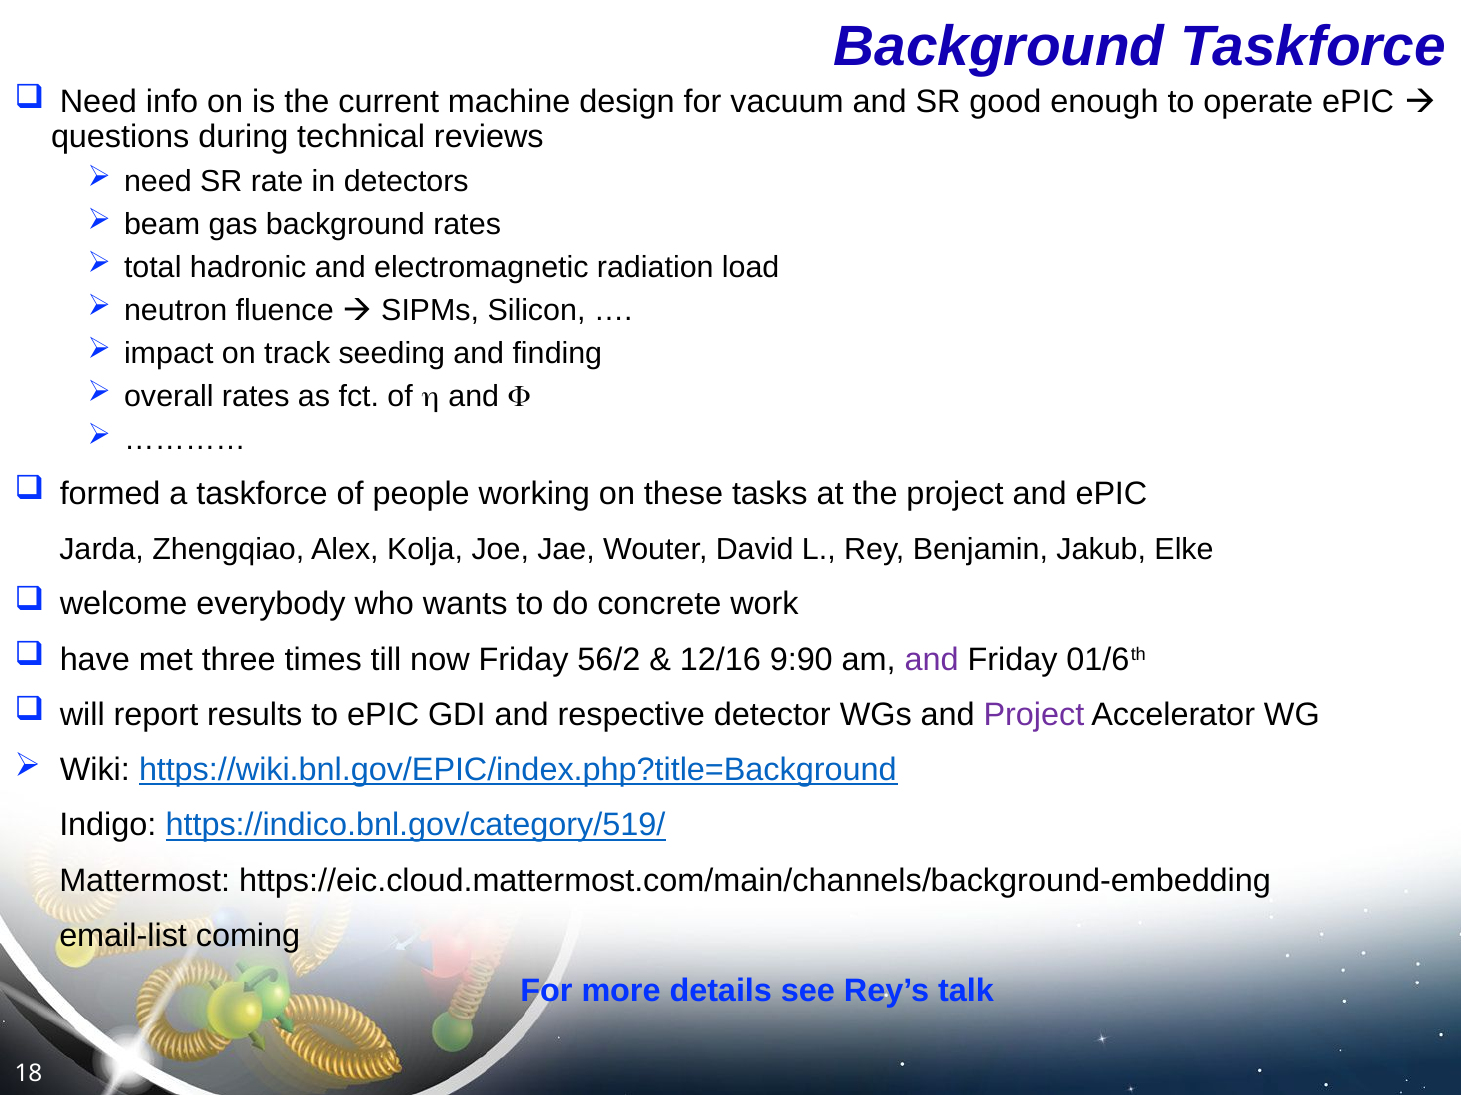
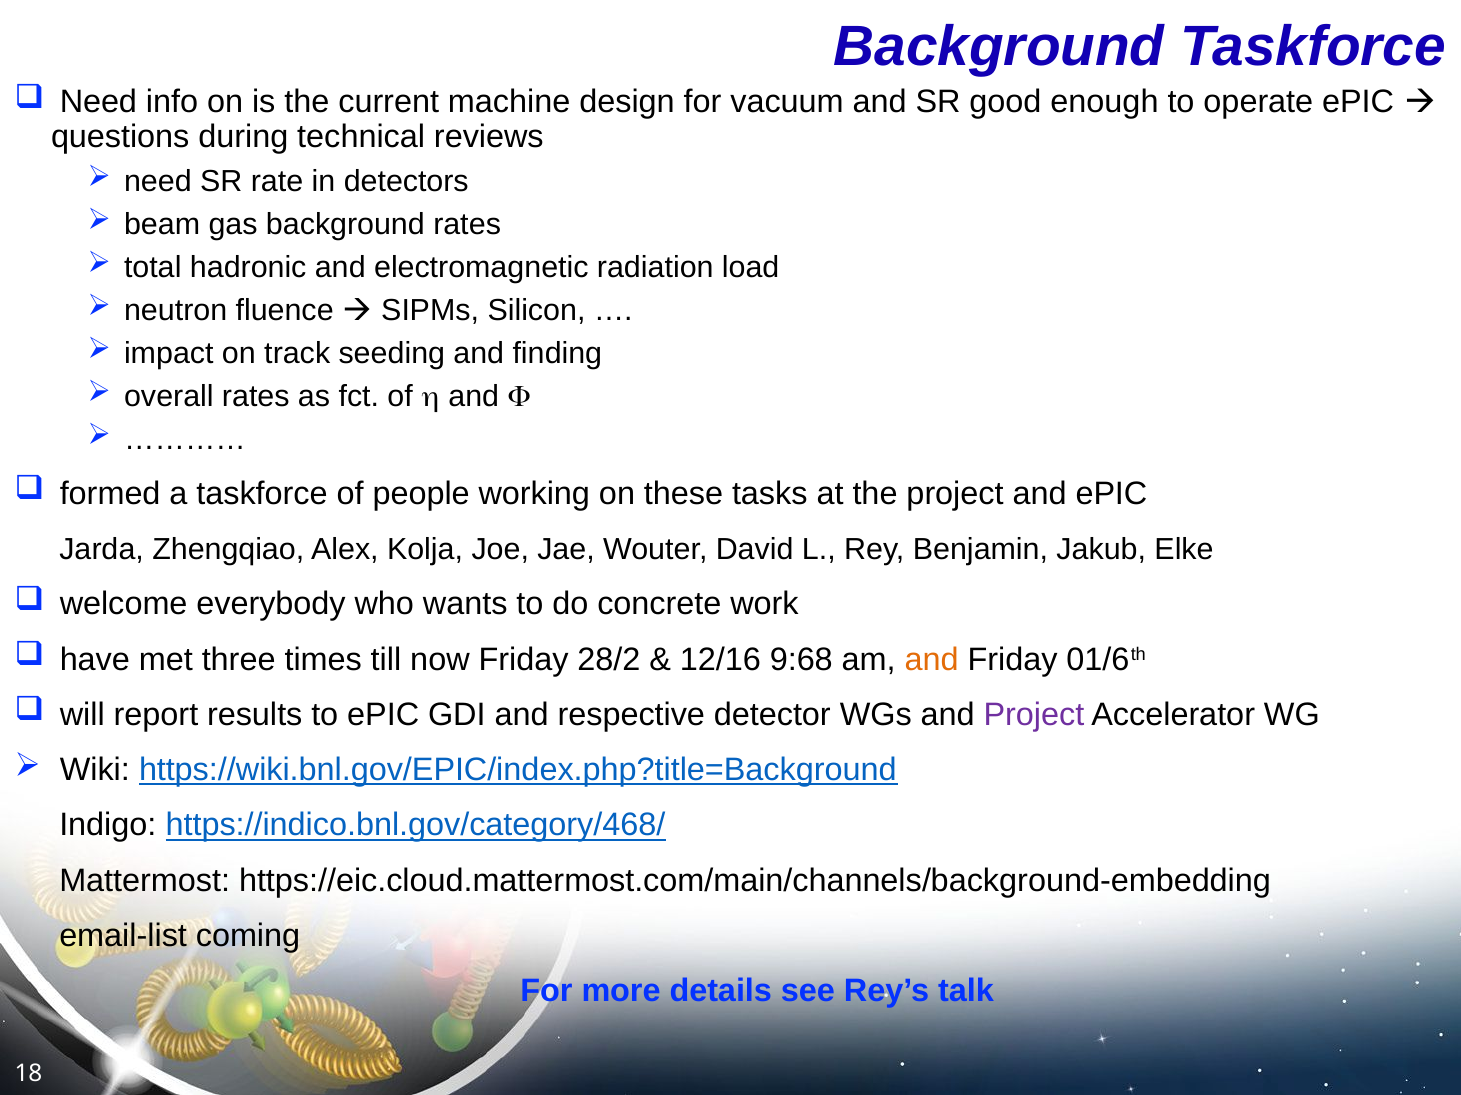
56/2: 56/2 -> 28/2
9:90: 9:90 -> 9:68
and at (932, 660) colour: purple -> orange
https://indico.bnl.gov/category/519/: https://indico.bnl.gov/category/519/ -> https://indico.bnl.gov/category/468/
